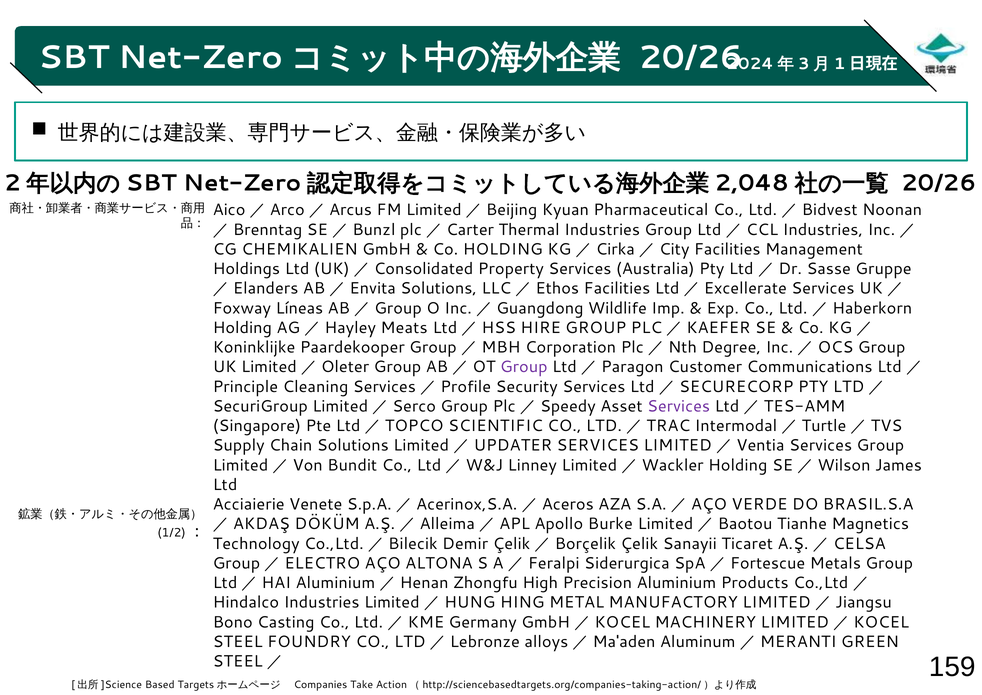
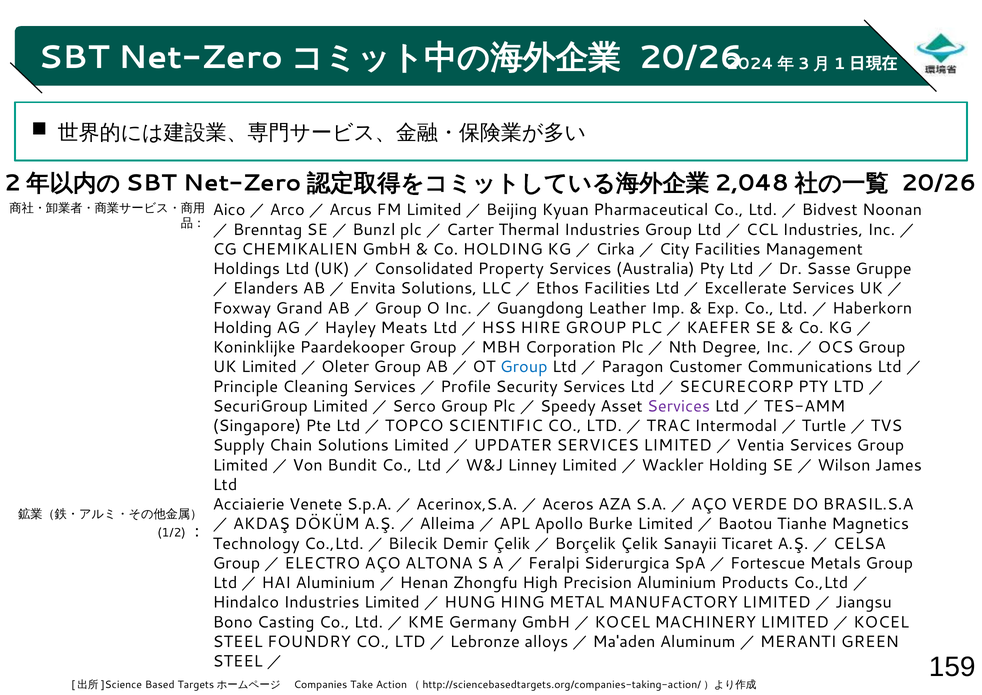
Líneas: Líneas -> Grand
Wildlife: Wildlife -> Leather
Group at (524, 367) colour: purple -> blue
